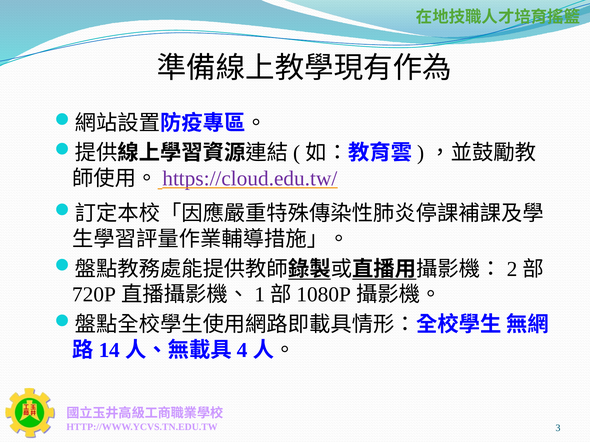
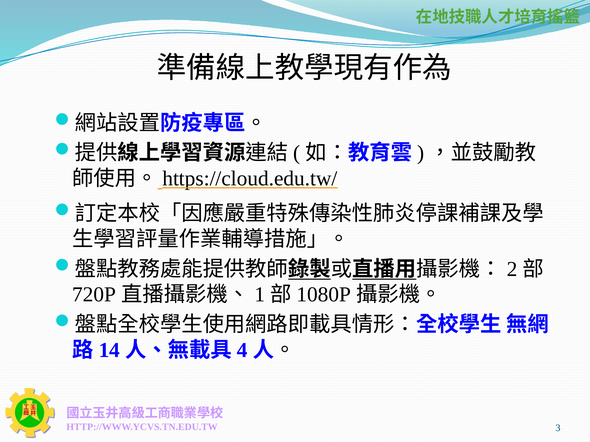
https://cloud.edu.tw/ colour: purple -> black
